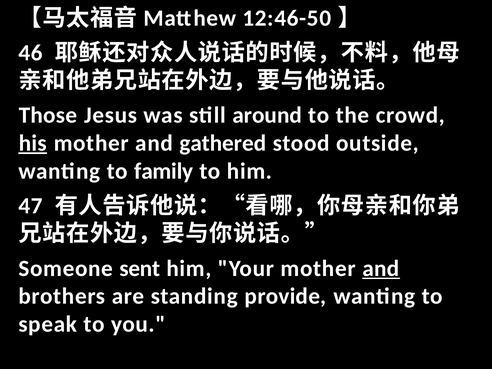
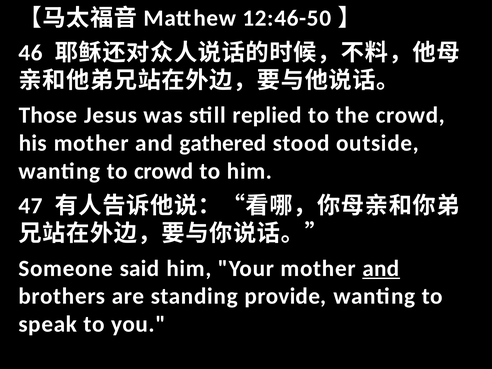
around: around -> replied
his underline: present -> none
to family: family -> crowd
sent: sent -> said
